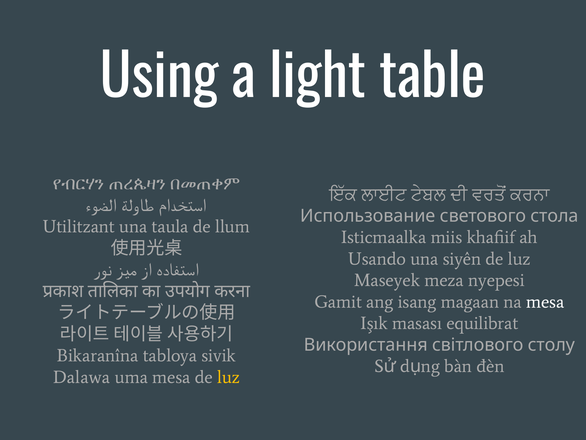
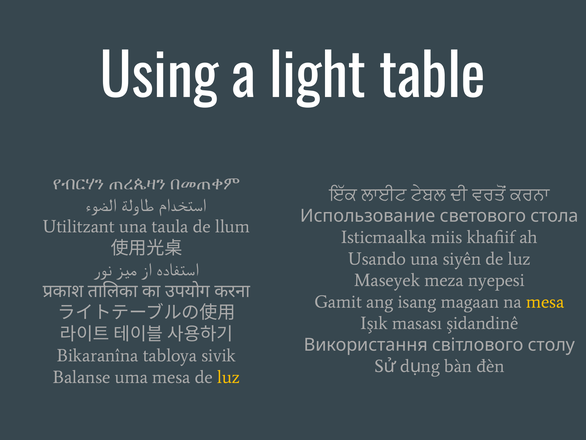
mesa at (545, 302) colour: white -> yellow
equilibrat: equilibrat -> şidandinê
Dalawa: Dalawa -> Balanse
